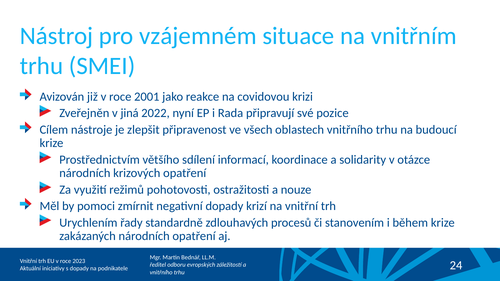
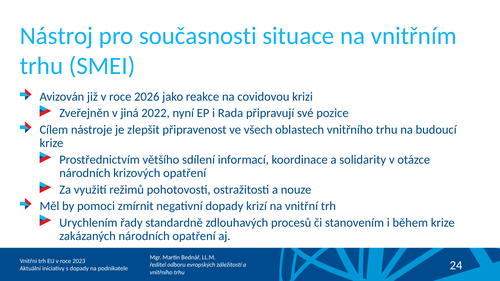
vzájemném: vzájemném -> současnosti
2001: 2001 -> 2026
